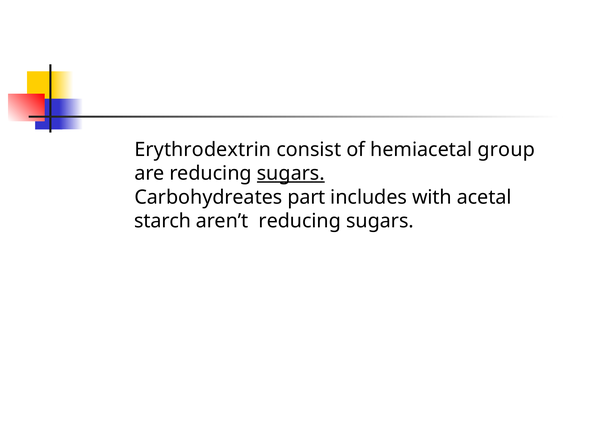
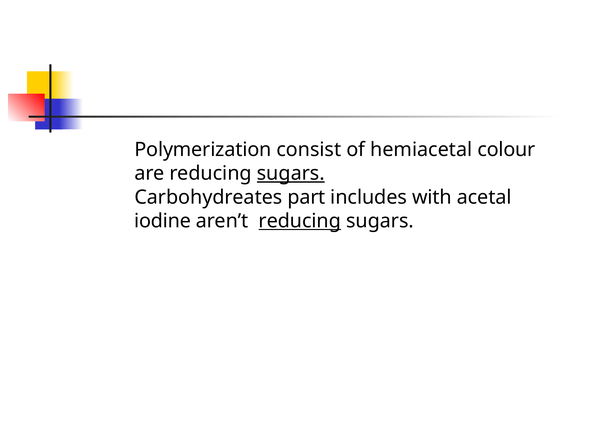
Erythrodextrin: Erythrodextrin -> Polymerization
group: group -> colour
starch: starch -> iodine
reducing at (300, 221) underline: none -> present
